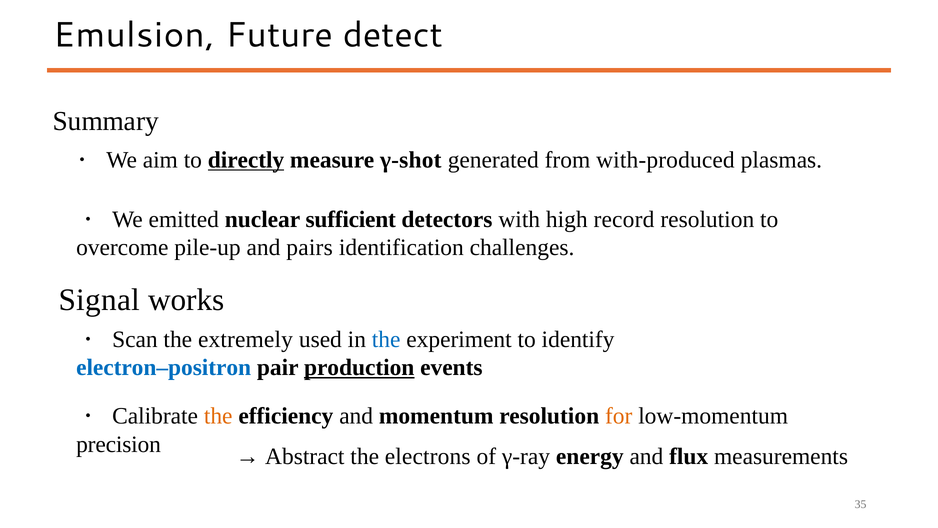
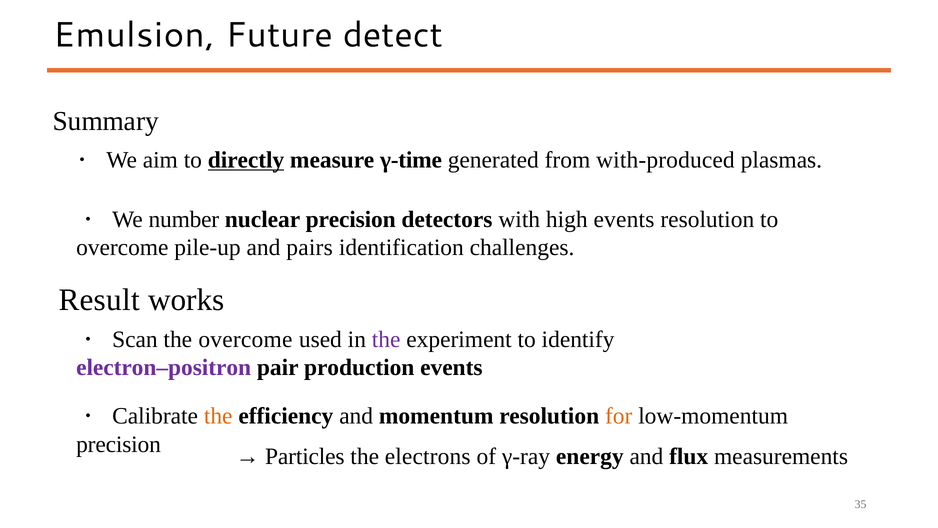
γ-shot: γ-shot -> γ-time
emitted: emitted -> number
nuclear sufficient: sufficient -> precision
high record: record -> events
Signal: Signal -> Result
the extremely: extremely -> overcome
the at (386, 339) colour: blue -> purple
electron–positron colour: blue -> purple
production underline: present -> none
Abstract: Abstract -> Particles
